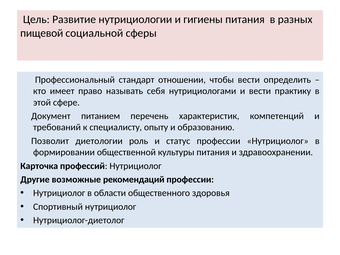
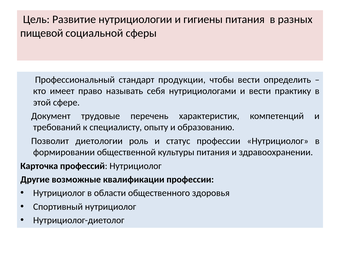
отношении: отношении -> продукции
питанием: питанием -> трудовые
рекомендаций: рекомендаций -> квалификации
